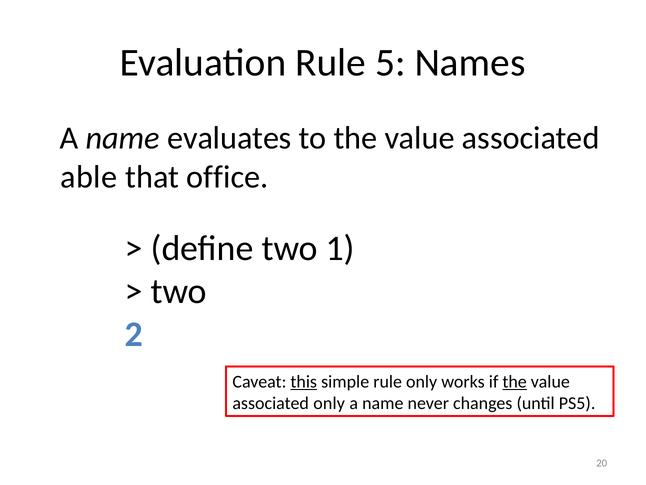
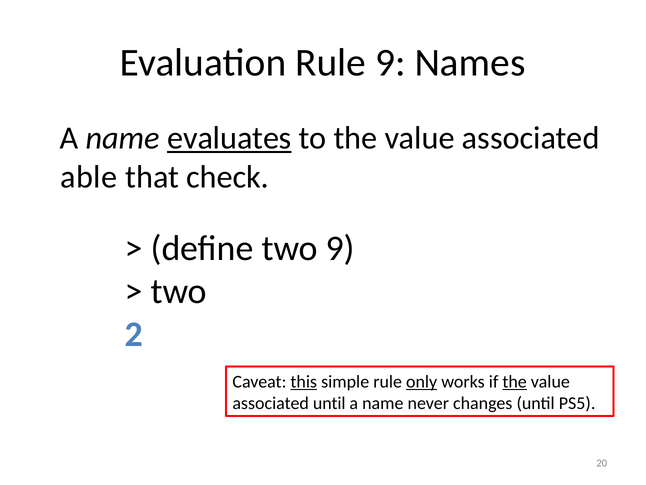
Rule 5: 5 -> 9
evaluates underline: none -> present
office: office -> check
two 1: 1 -> 9
only at (422, 381) underline: none -> present
associated only: only -> until
